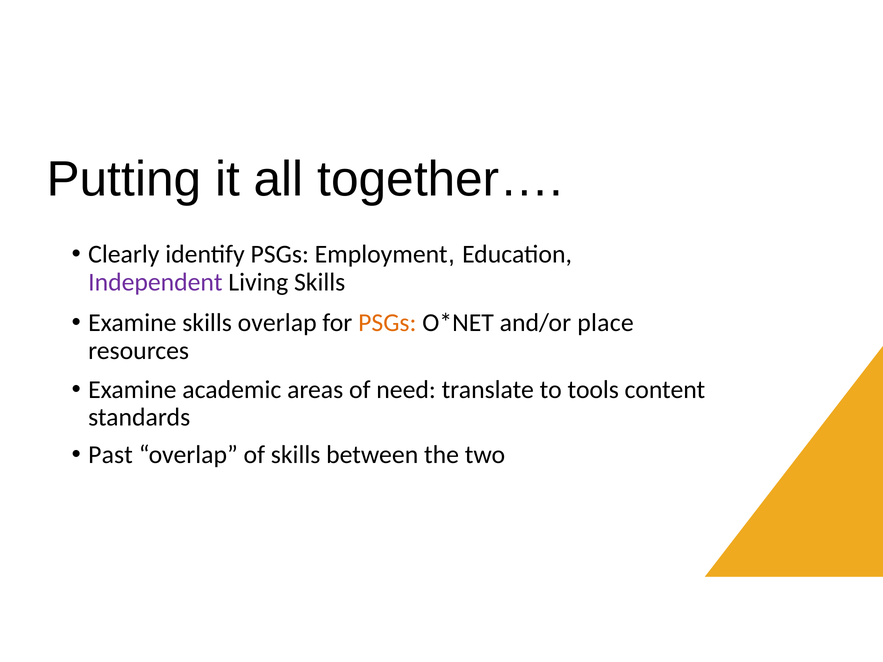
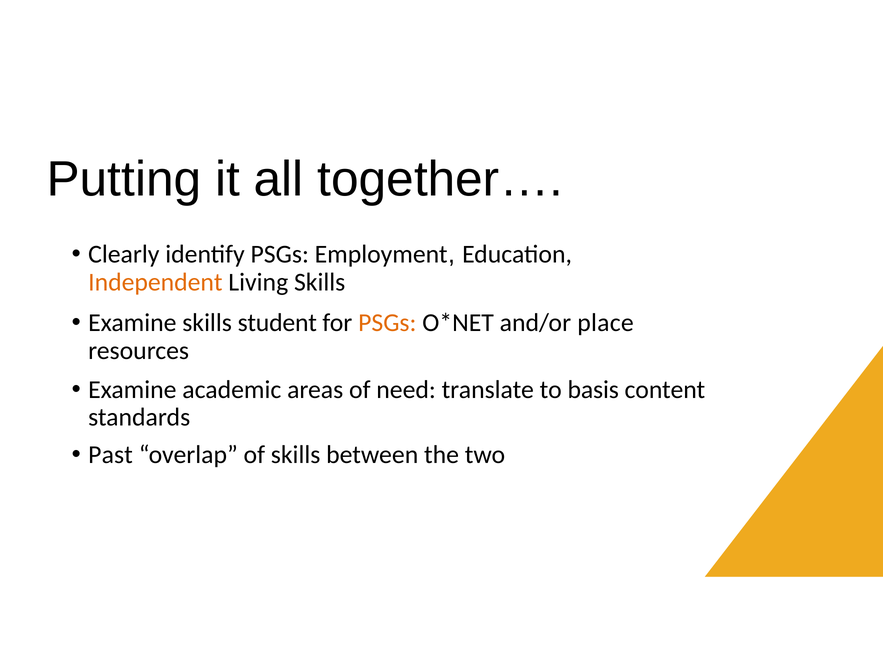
Independent colour: purple -> orange
skills overlap: overlap -> student
tools: tools -> basis
